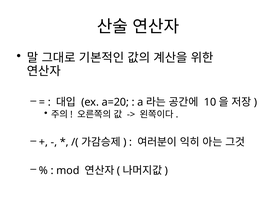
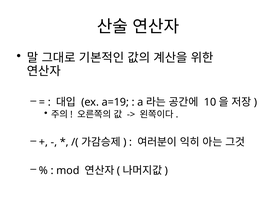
a=20: a=20 -> a=19
